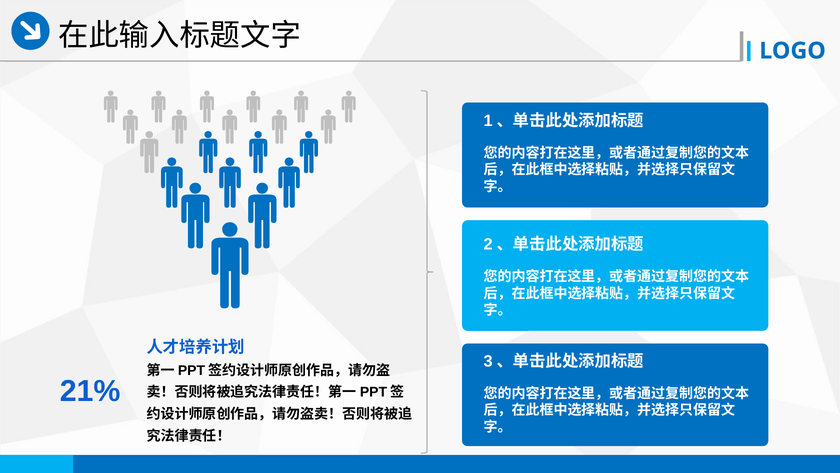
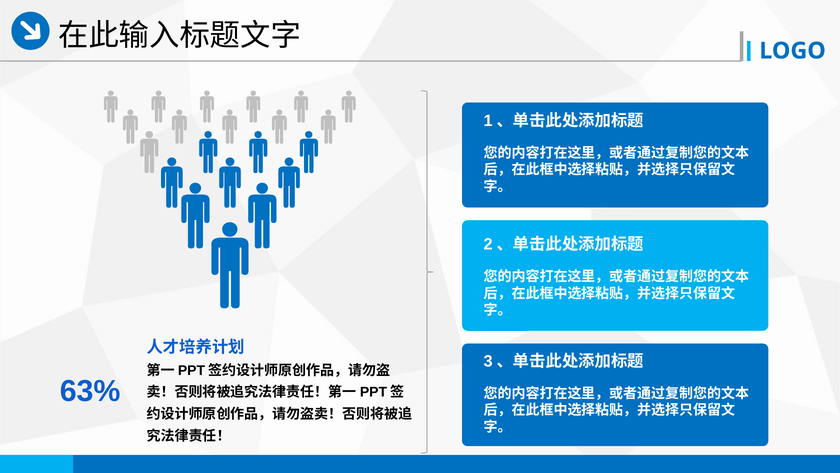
21%: 21% -> 63%
